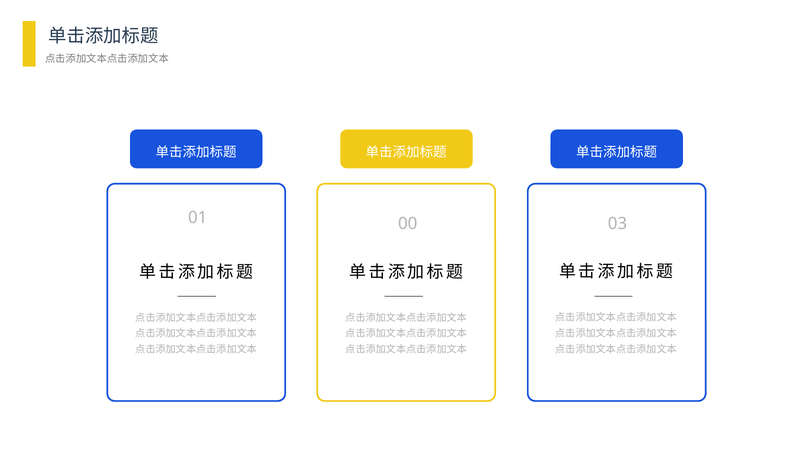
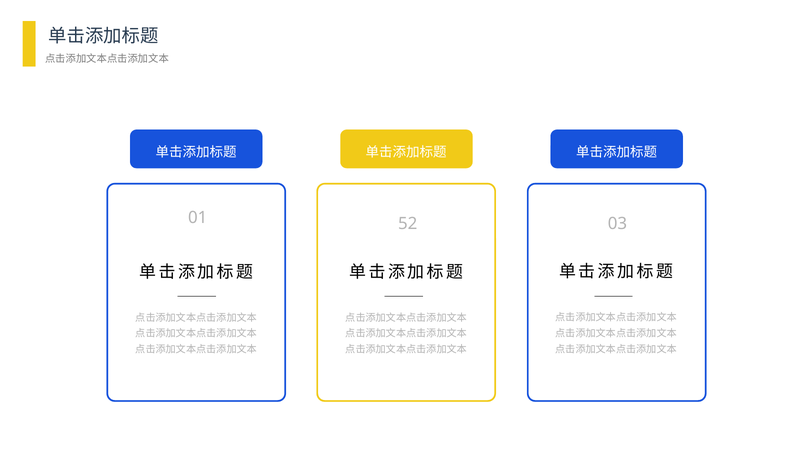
00: 00 -> 52
